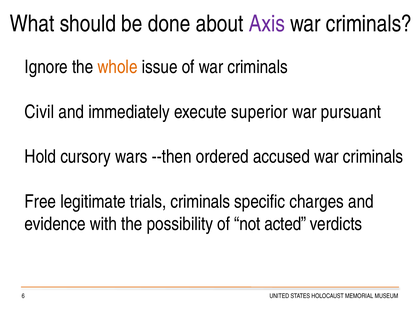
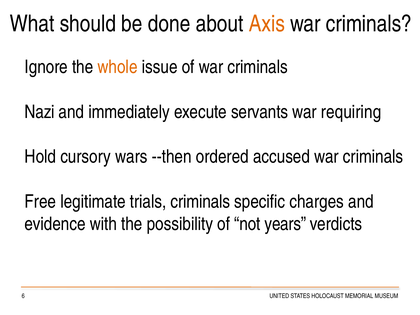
Axis colour: purple -> orange
Civil: Civil -> Nazi
superior: superior -> servants
pursuant: pursuant -> requiring
acted: acted -> years
